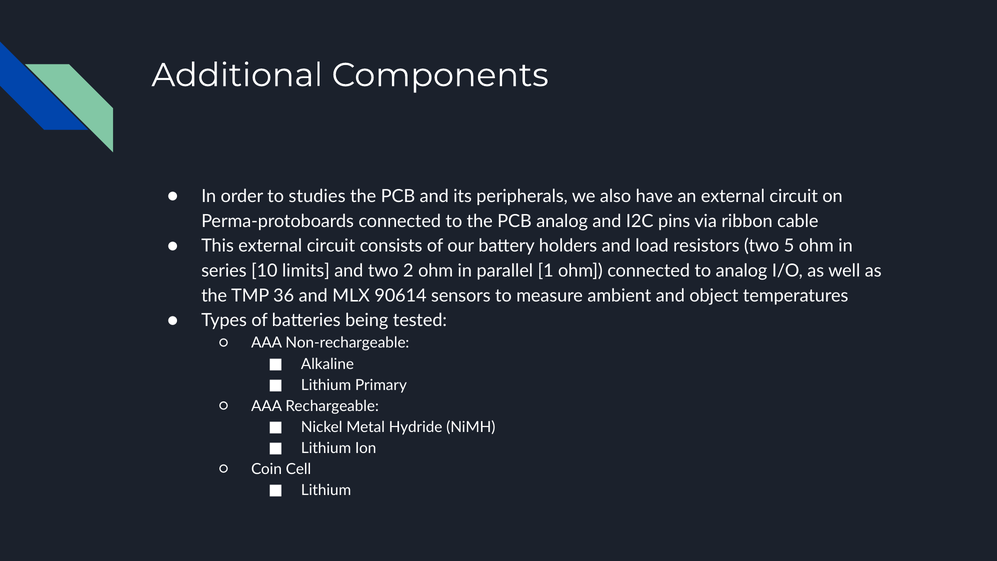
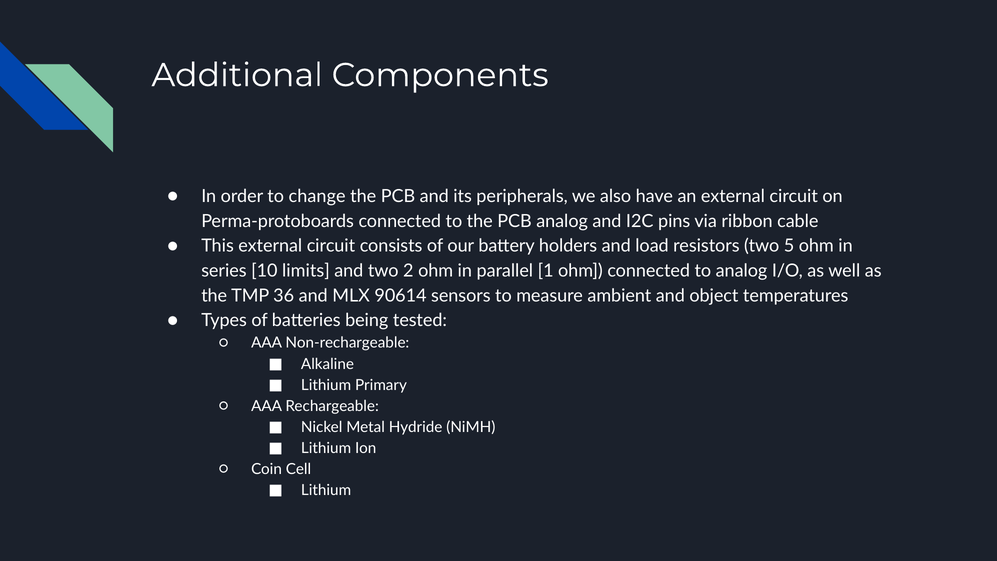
studies: studies -> change
